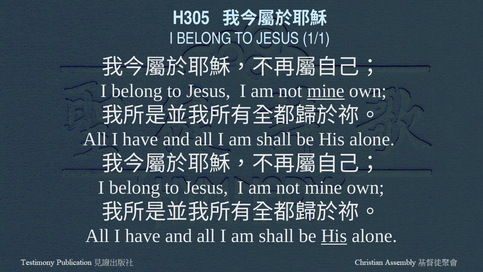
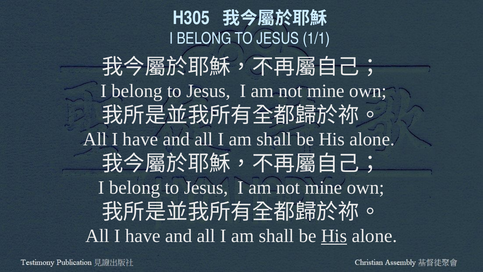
mine at (326, 91) underline: present -> none
